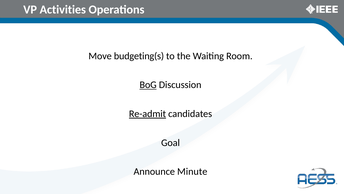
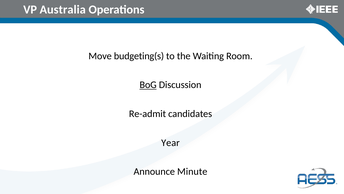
Activities: Activities -> Australia
Re-admit underline: present -> none
Goal: Goal -> Year
